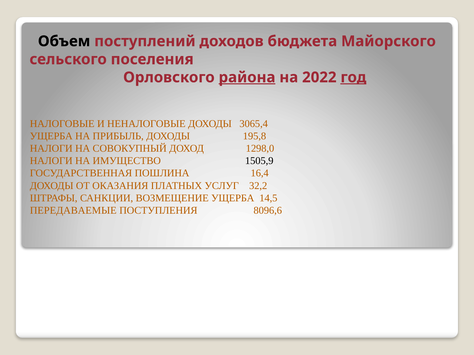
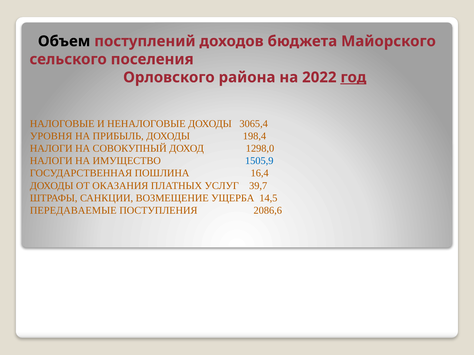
района underline: present -> none
УЩЕРБА at (51, 136): УЩЕРБА -> УРОВНЯ
195,8: 195,8 -> 198,4
1505,9 colour: black -> blue
32,2: 32,2 -> 39,7
8096,6: 8096,6 -> 2086,6
